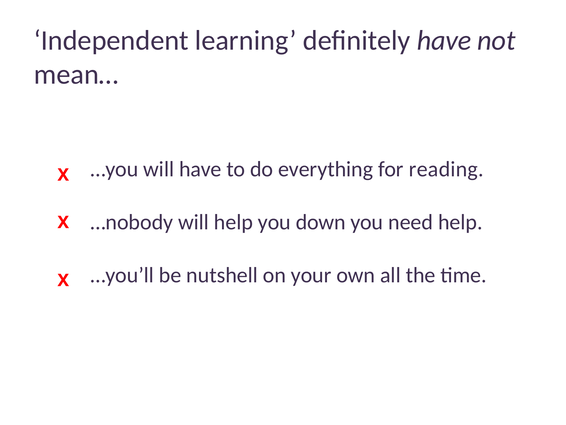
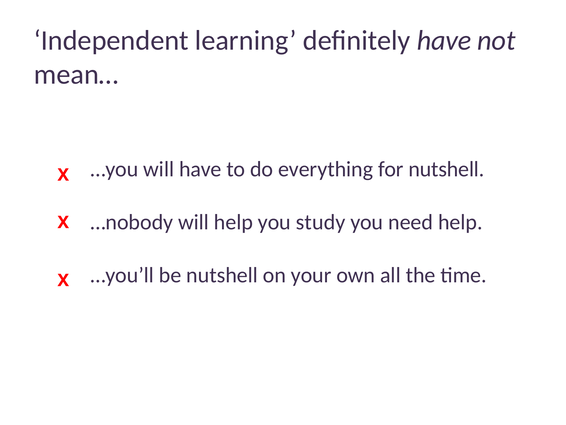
for reading: reading -> nutshell
down: down -> study
